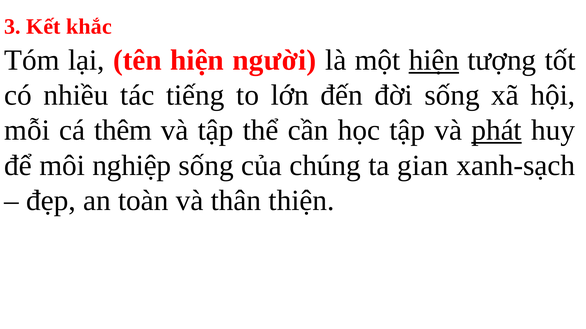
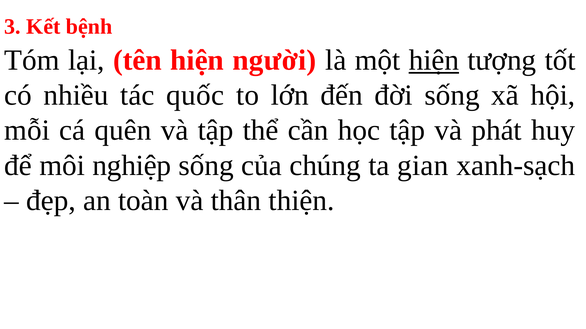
khắc: khắc -> bệnh
tiếng: tiếng -> quốc
thêm: thêm -> quên
phát underline: present -> none
